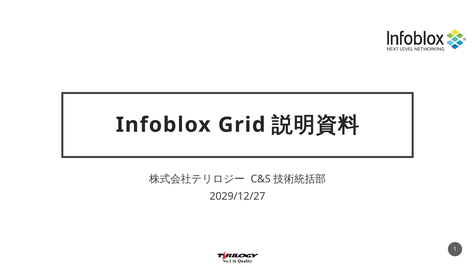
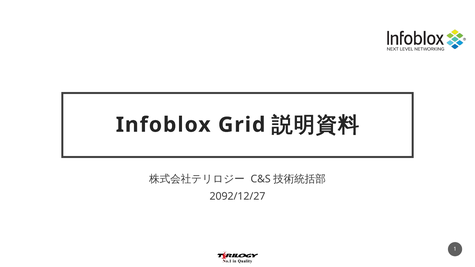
2029/12/27: 2029/12/27 -> 2092/12/27
